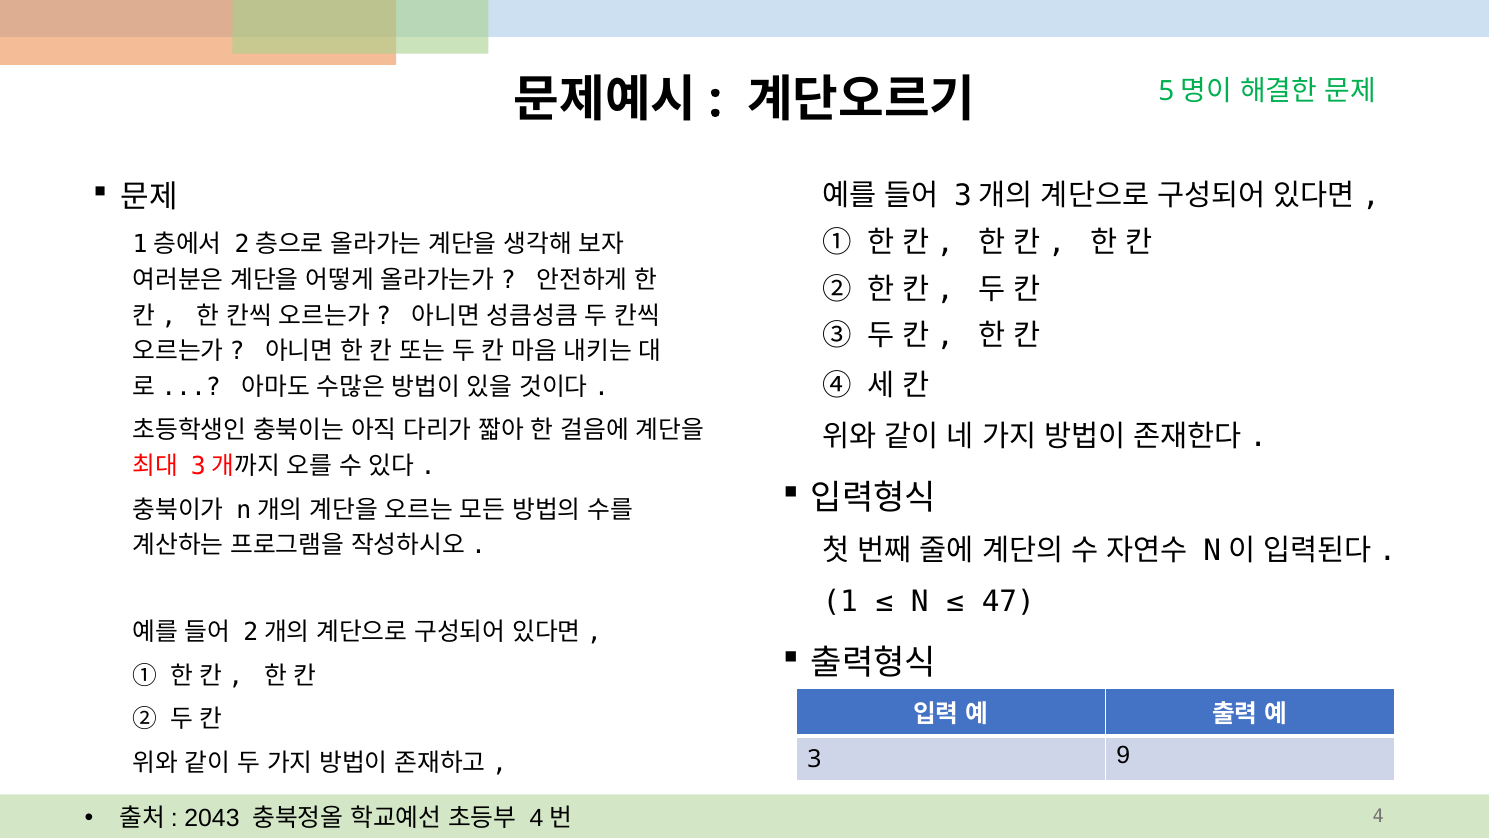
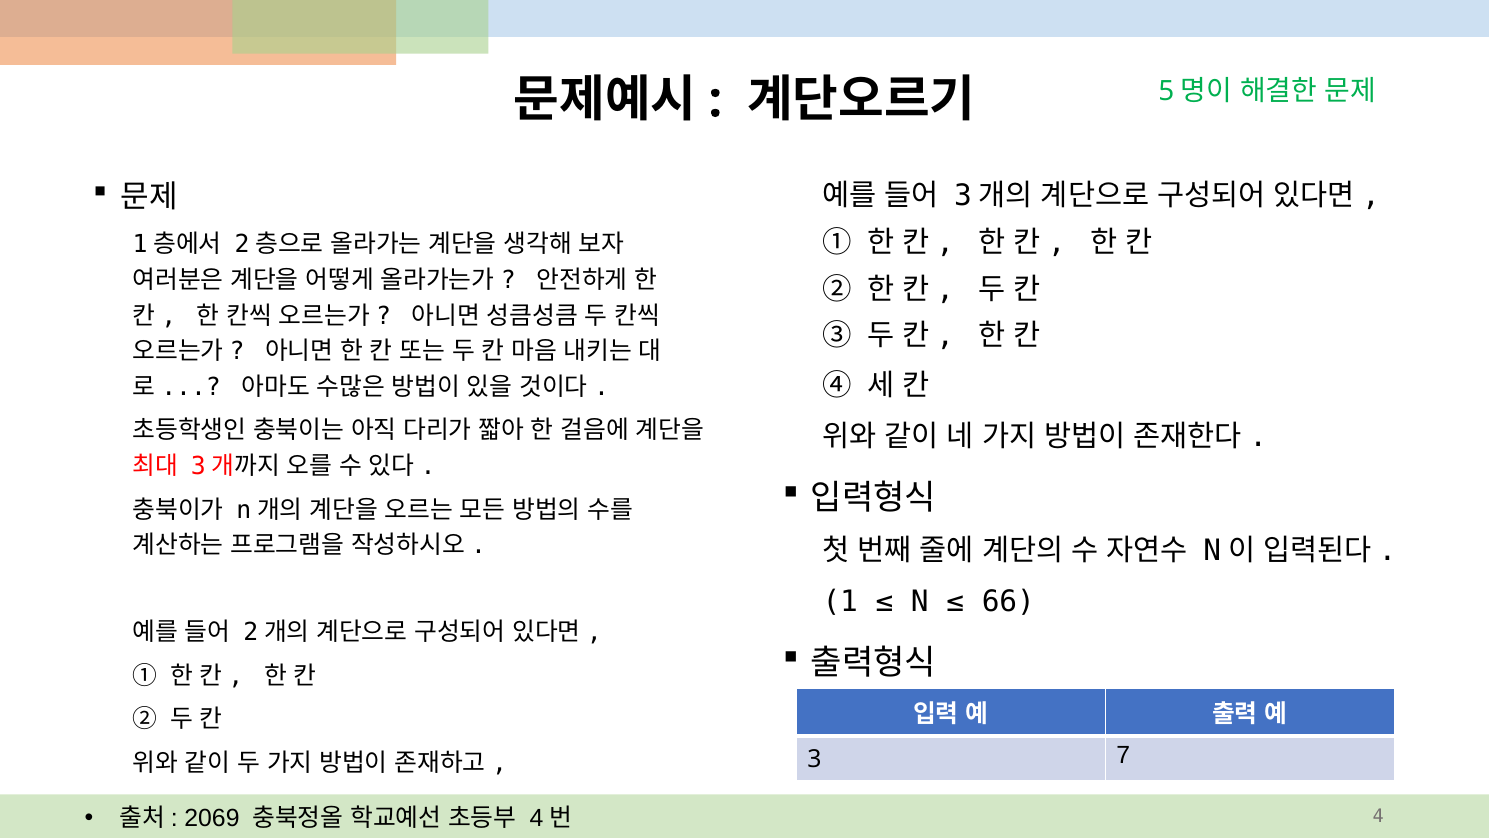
47: 47 -> 66
9: 9 -> 7
2043: 2043 -> 2069
